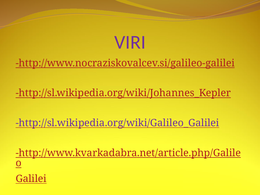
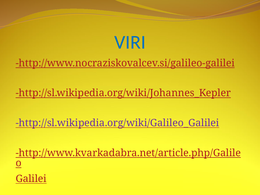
VIRI colour: purple -> blue
